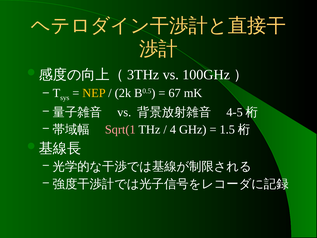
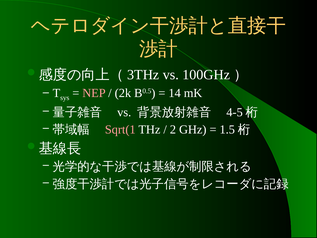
NEP colour: yellow -> pink
67: 67 -> 14
4: 4 -> 2
